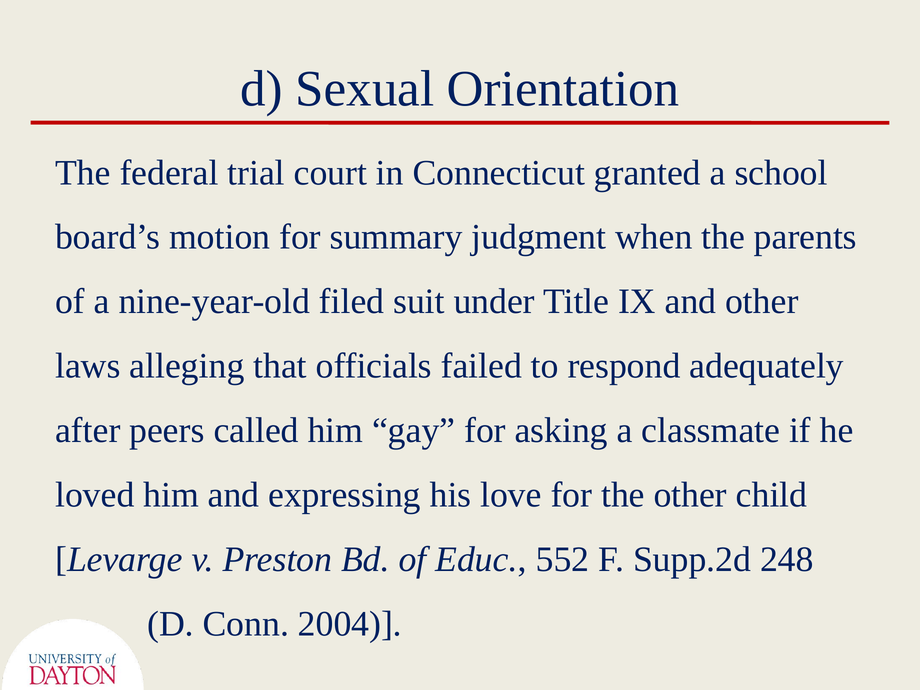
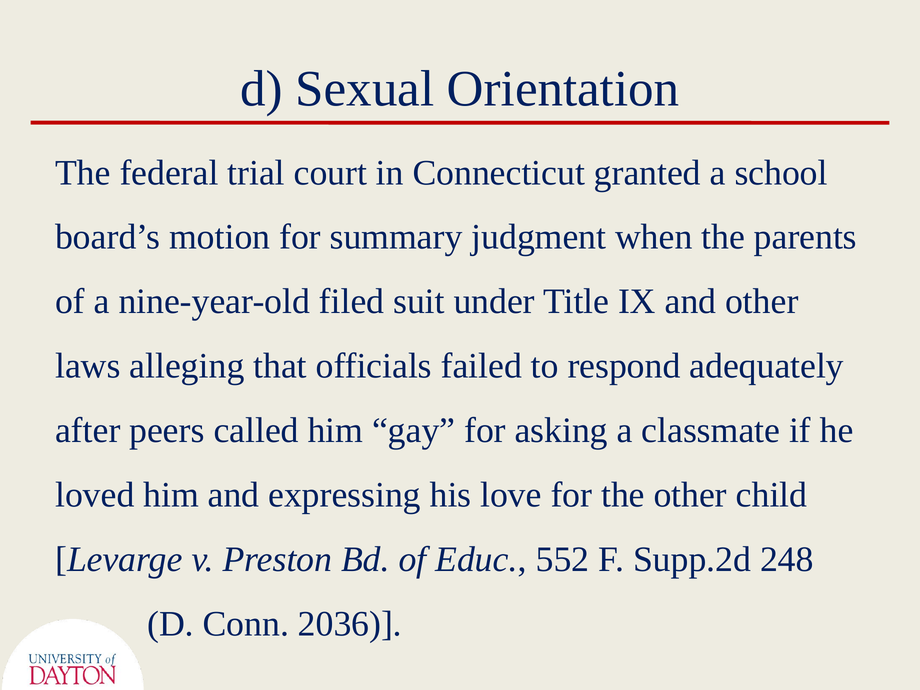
2004: 2004 -> 2036
